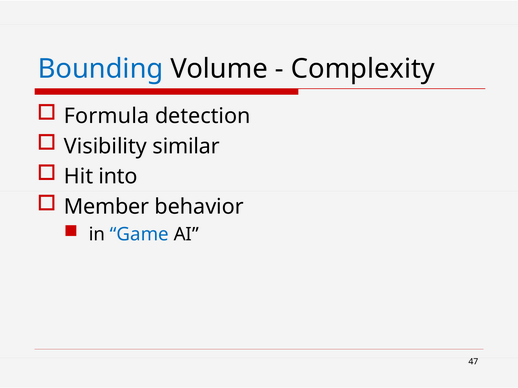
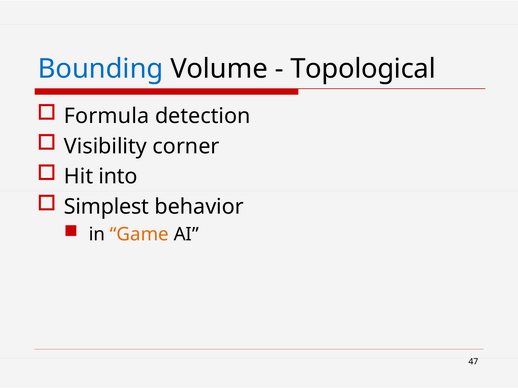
Complexity: Complexity -> Topological
similar: similar -> corner
Member: Member -> Simplest
Game colour: blue -> orange
